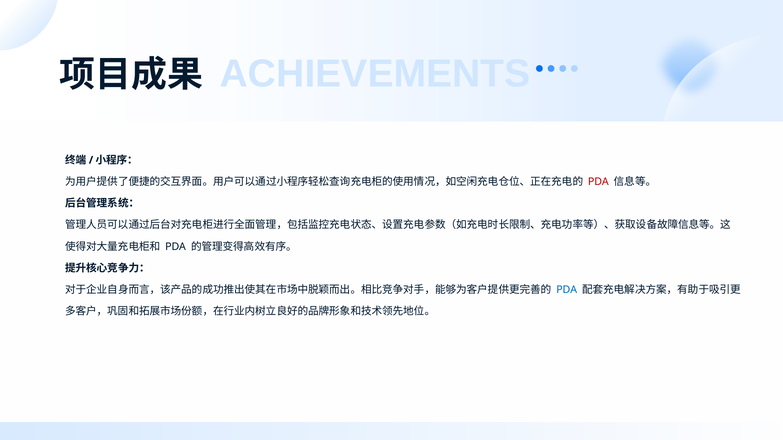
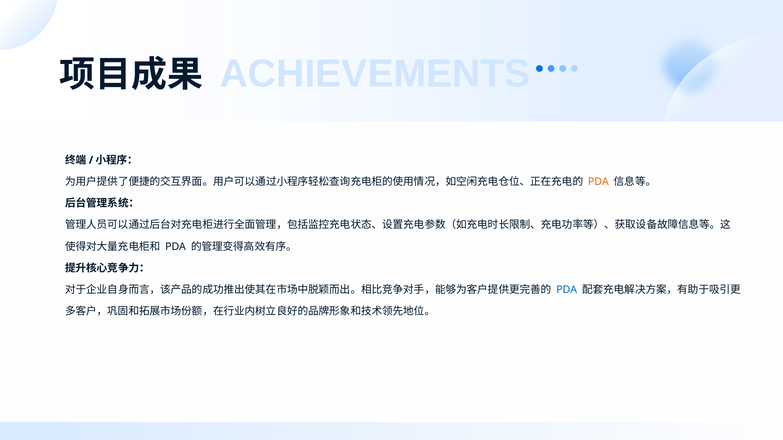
PDA at (598, 182) colour: red -> orange
